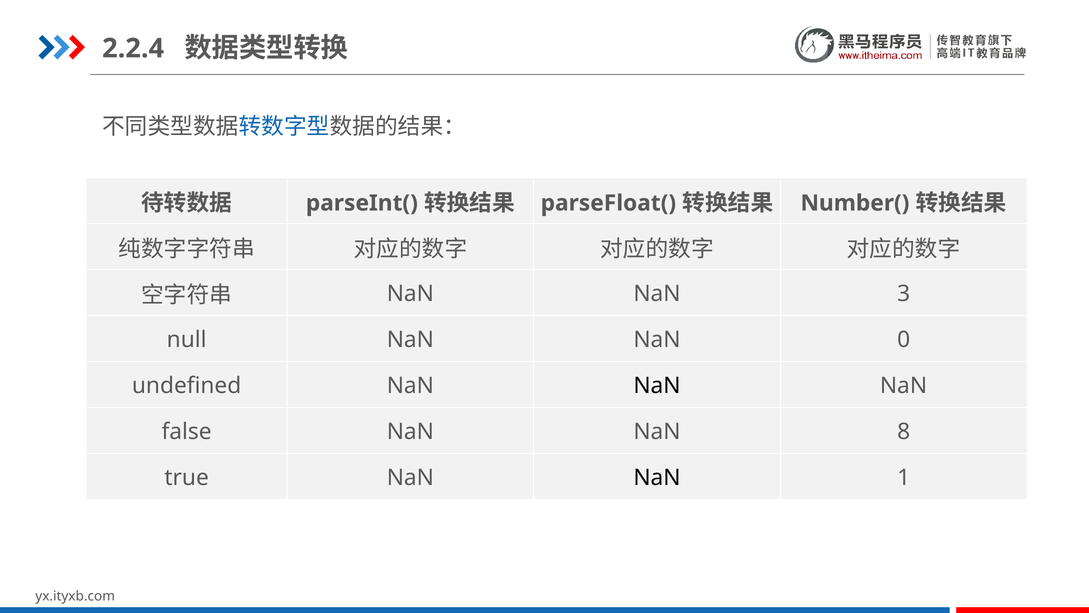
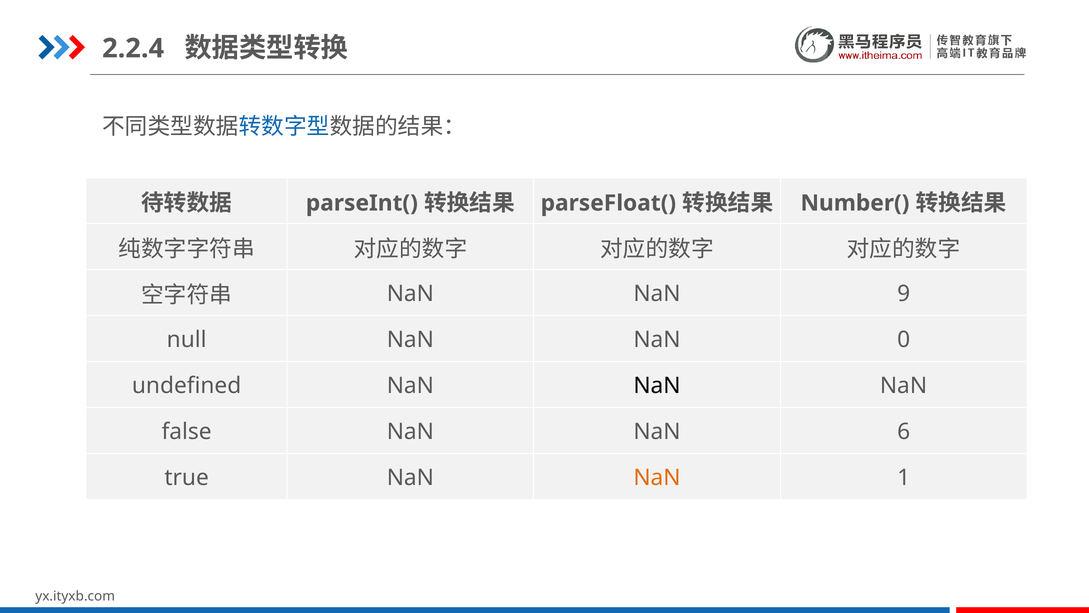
3: 3 -> 9
8: 8 -> 6
NaN at (657, 478) colour: black -> orange
